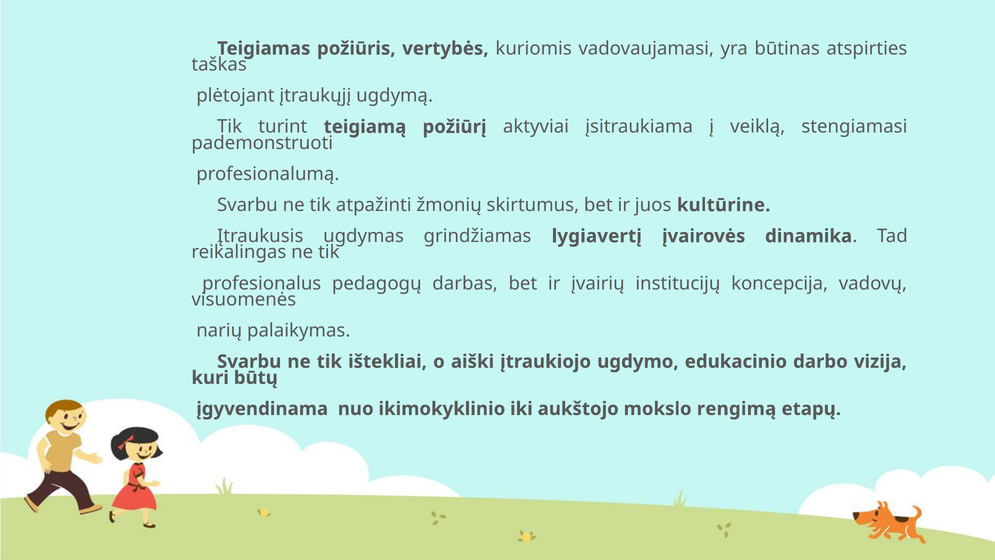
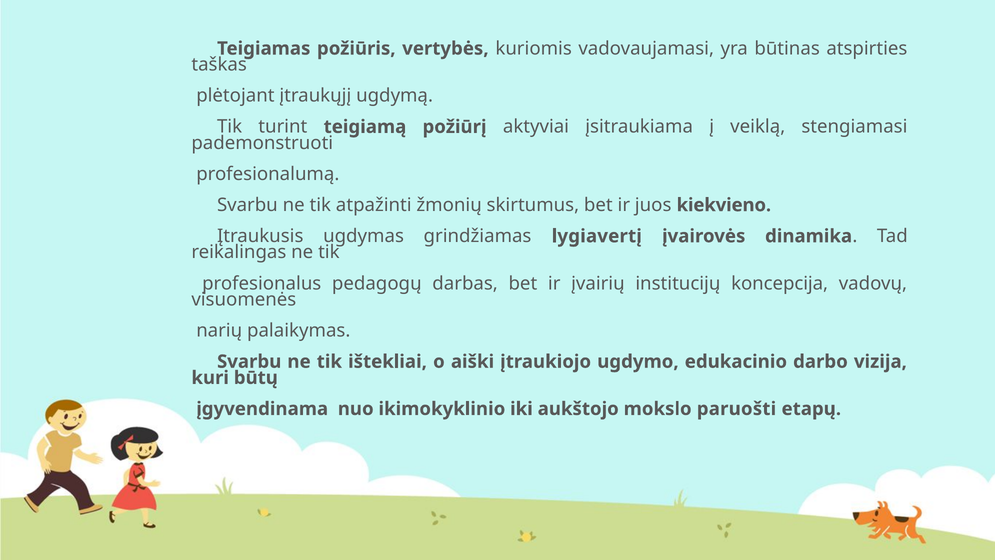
kultūrine: kultūrine -> kiekvieno
rengimą: rengimą -> paruošti
